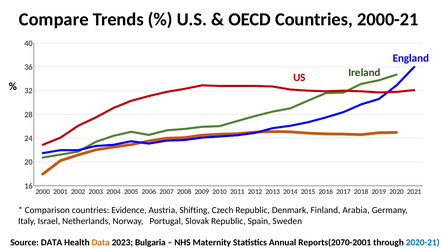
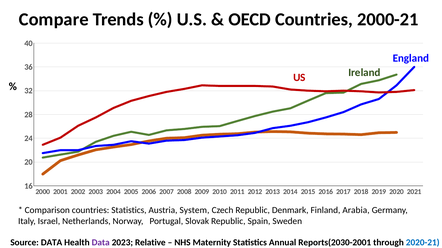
countries Evidence: Evidence -> Statistics
Shifting: Shifting -> System
Data at (101, 243) colour: orange -> purple
Bulgaria: Bulgaria -> Relative
Reports(2070-2001: Reports(2070-2001 -> Reports(2030-2001
